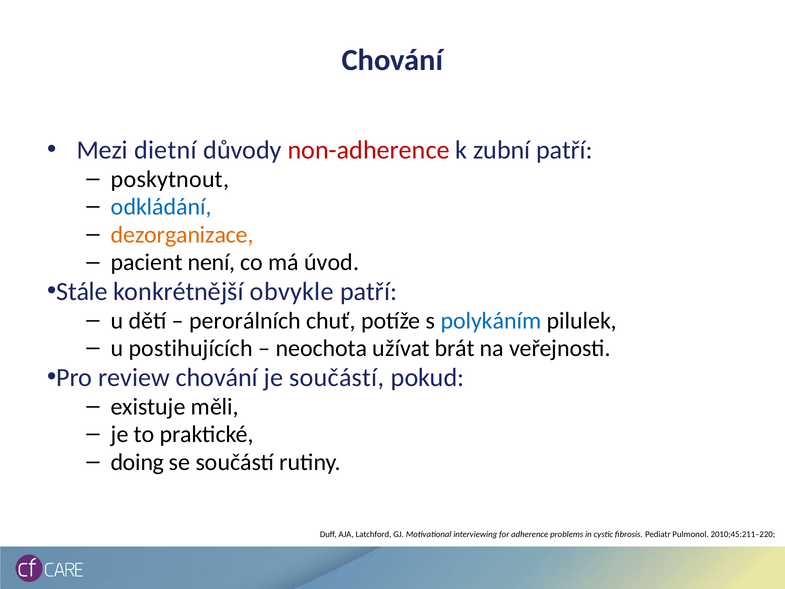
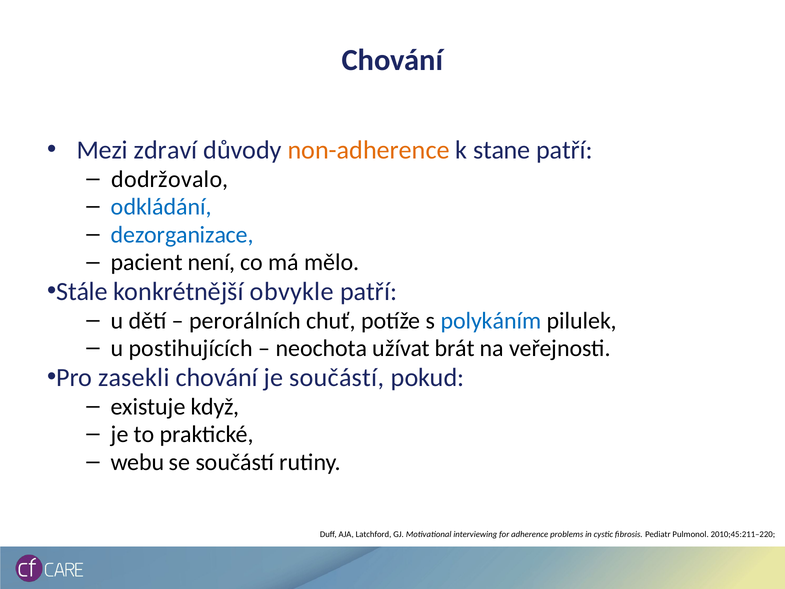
dietní: dietní -> zdraví
non-adherence colour: red -> orange
zubní: zubní -> stane
poskytnout: poskytnout -> dodržovalo
dezorganizace colour: orange -> blue
úvod: úvod -> mělo
review: review -> zasekli
měli: měli -> když
doing: doing -> webu
